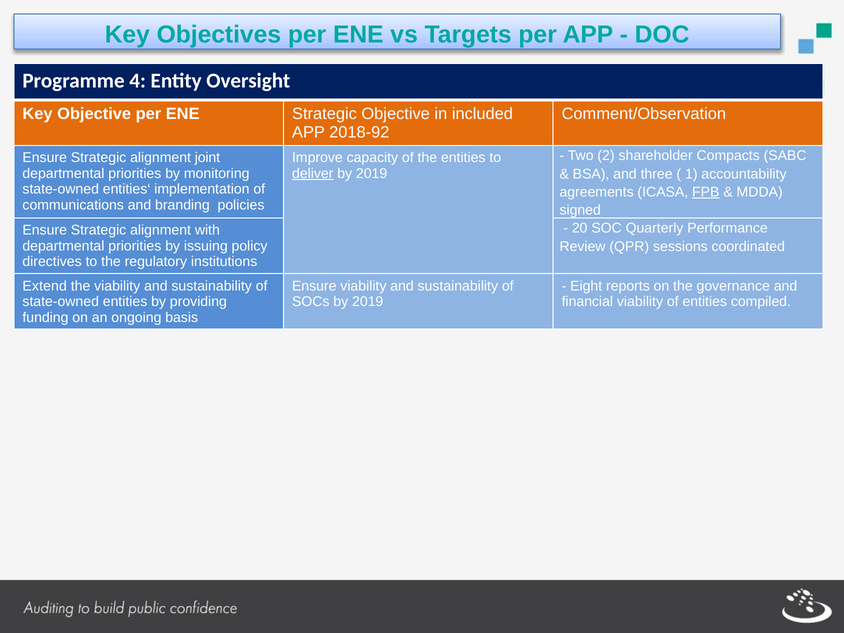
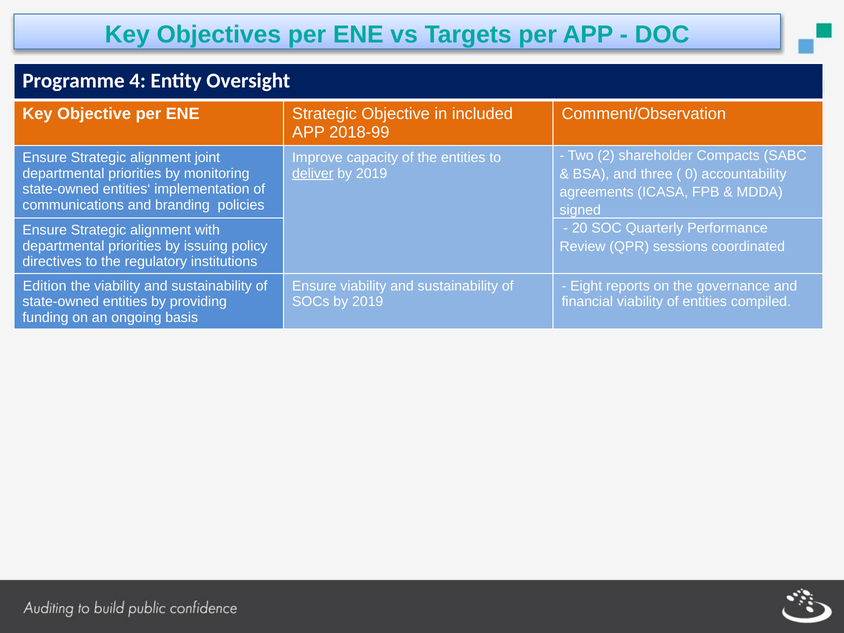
2018-92: 2018-92 -> 2018-99
1: 1 -> 0
FPB underline: present -> none
Extend: Extend -> Edition
